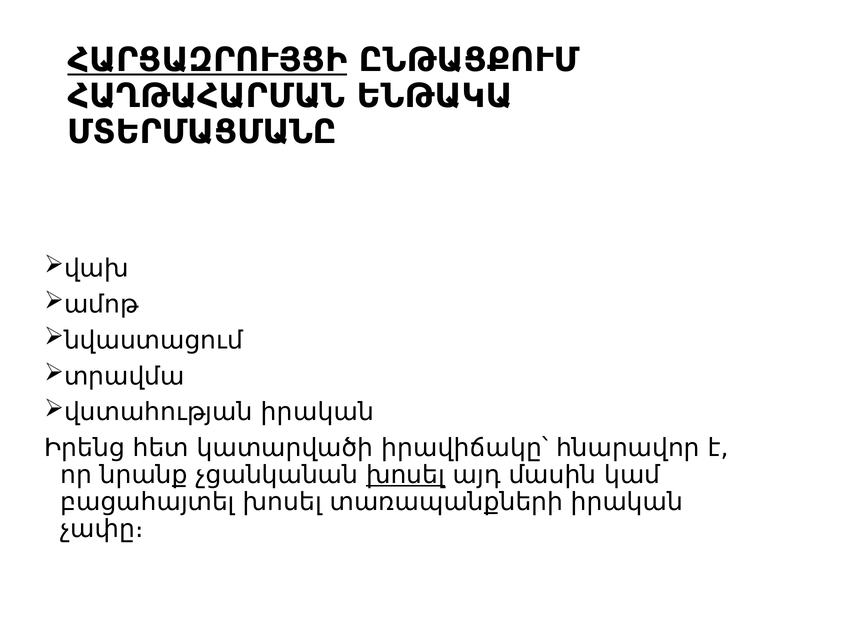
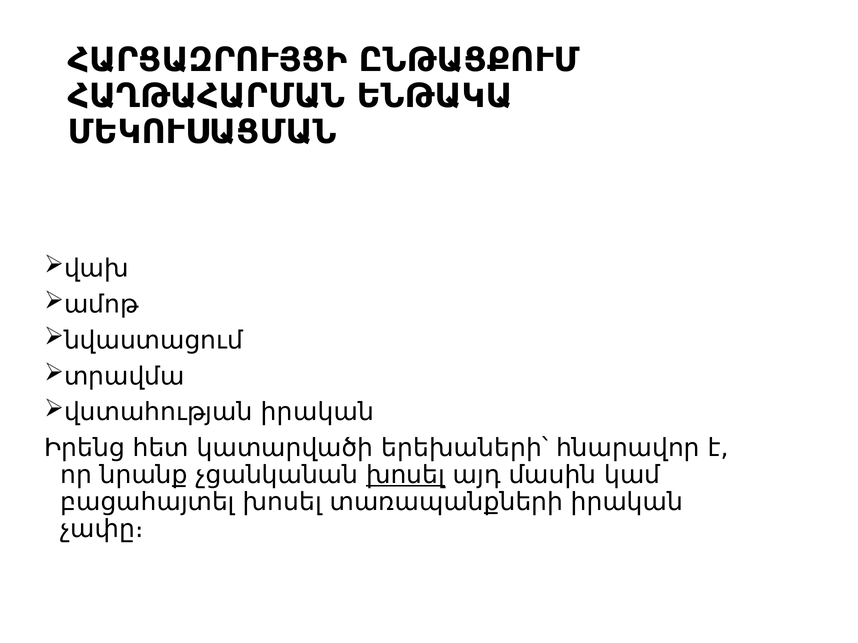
ՀԱՐՑԱԶՐՈՒՅՑԻ underline: present -> none
ՄՏԵՐՄԱՑՄԱՆԸ: ՄՏԵՐՄԱՑՄԱՆԸ -> ՄԵԿՈՒՍԱՑՄԱՆ
իրավիճակը՝: իրավիճակը՝ -> երեխաների՝
